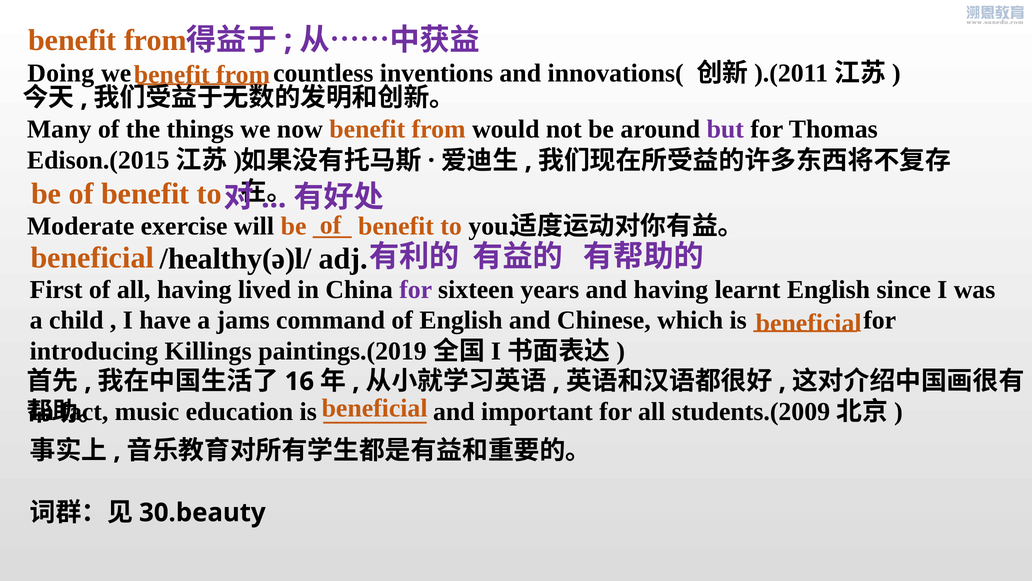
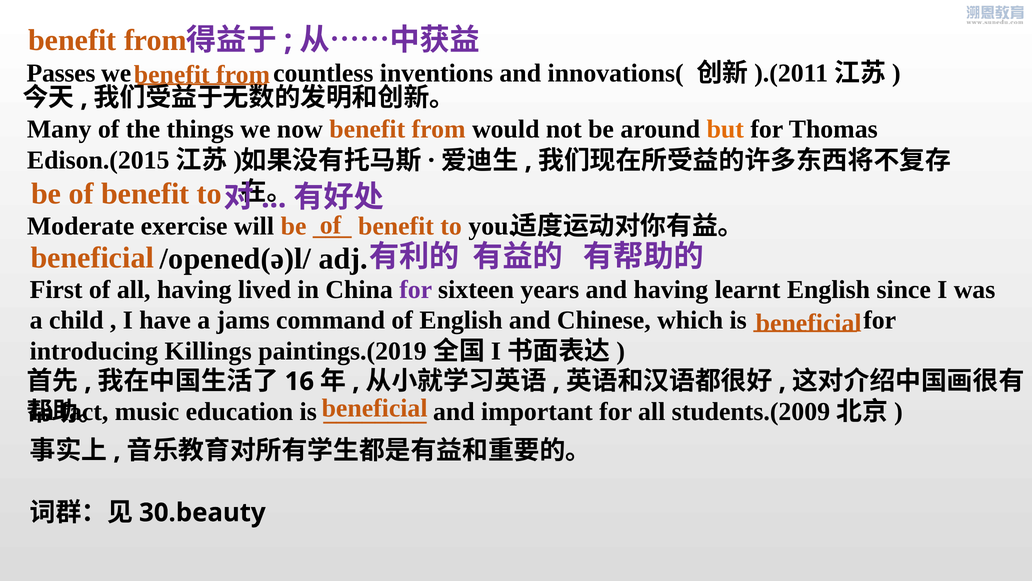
Doing: Doing -> Passes
but colour: purple -> orange
/healthy(ə)l/: /healthy(ə)l/ -> /opened(ə)l/
